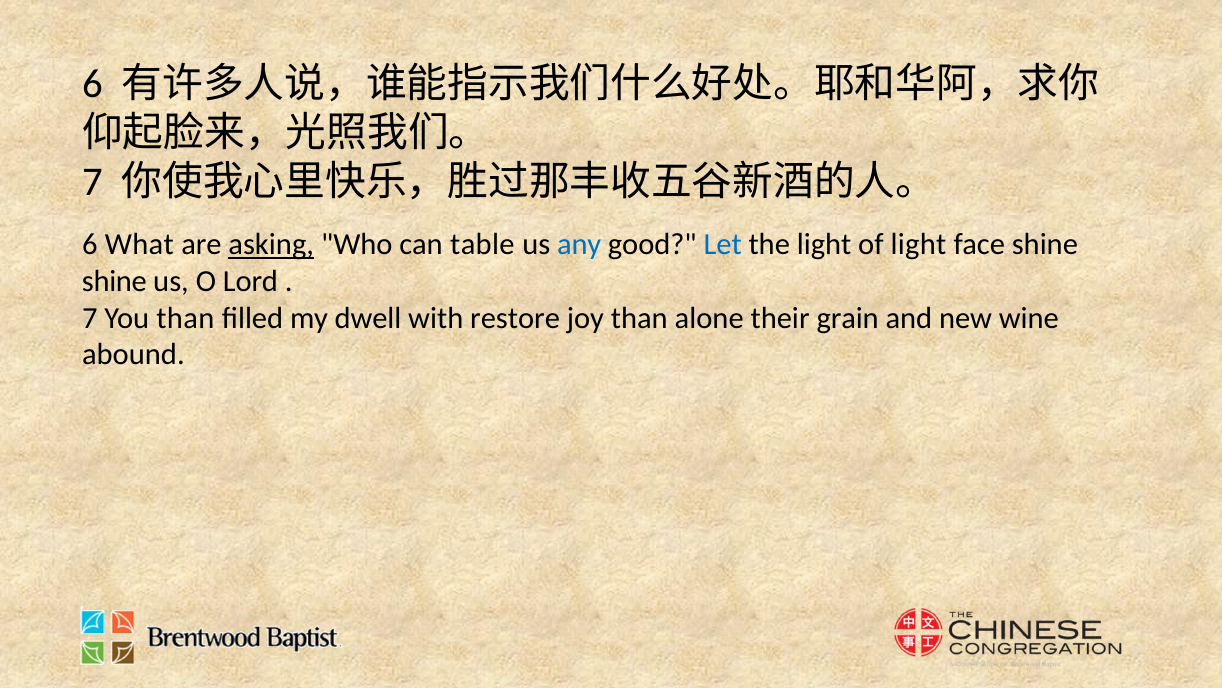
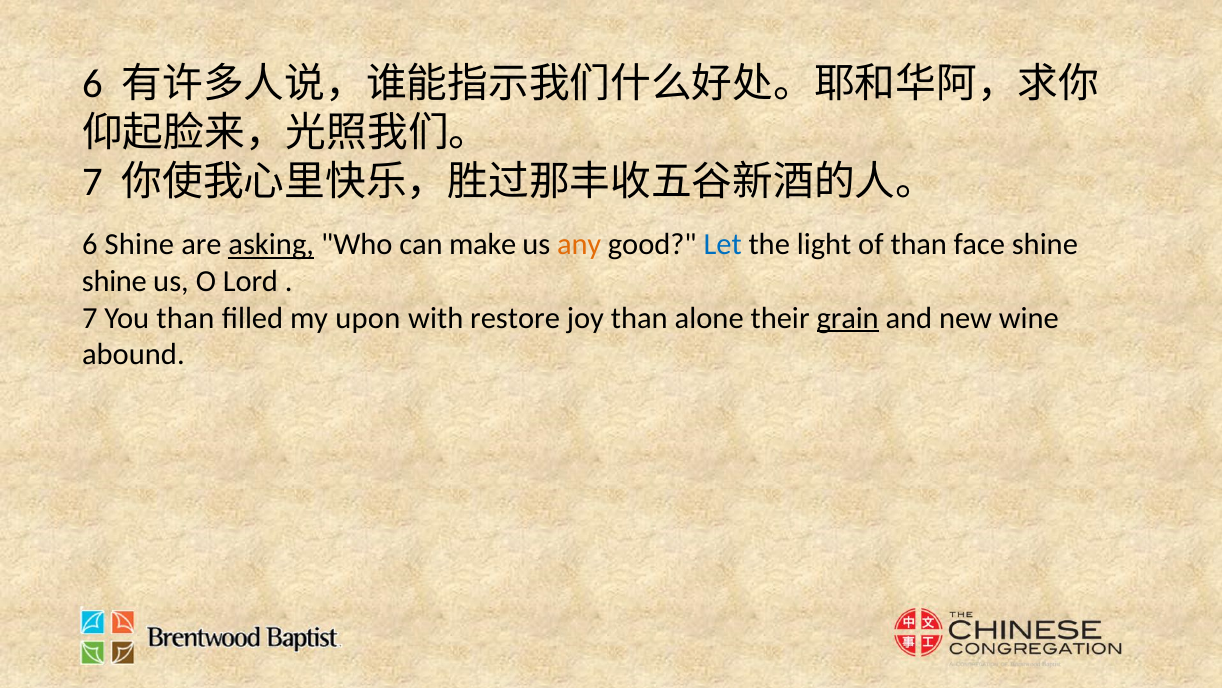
6 What: What -> Shine
table: table -> make
any colour: blue -> orange
of light: light -> than
dwell: dwell -> upon
grain underline: none -> present
